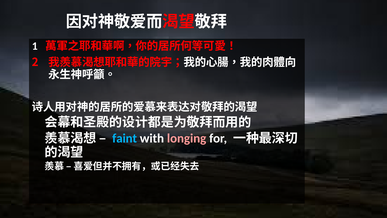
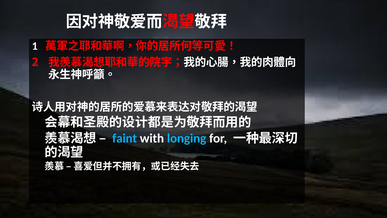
longing colour: pink -> light blue
